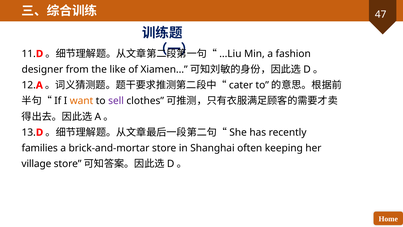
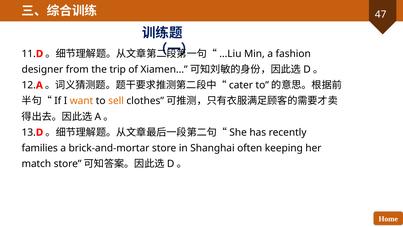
like: like -> trip
sell colour: purple -> orange
village: village -> match
